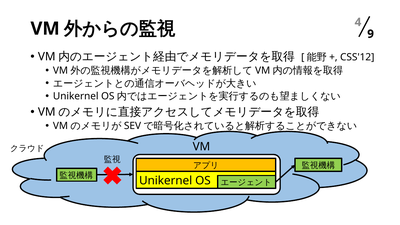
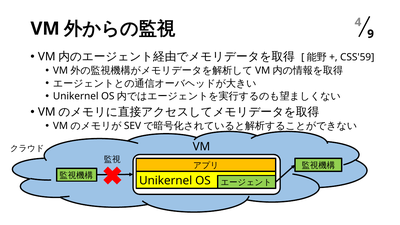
CSS'12: CSS'12 -> CSS'59
